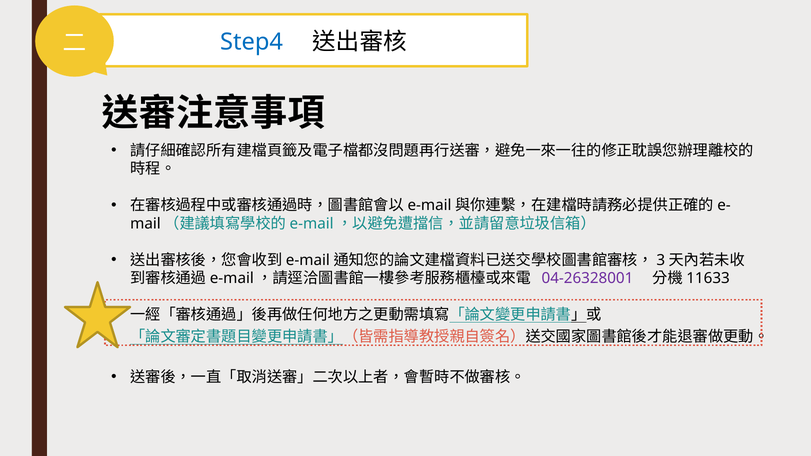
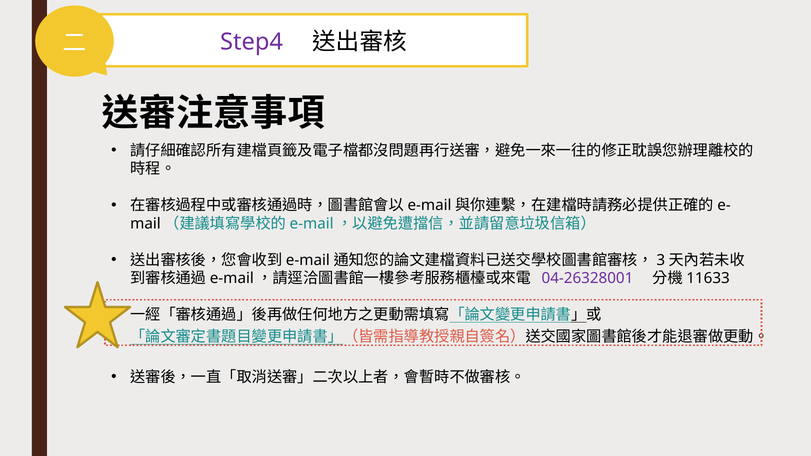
Step4 colour: blue -> purple
